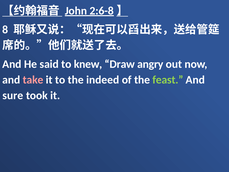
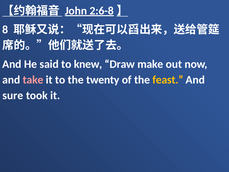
angry: angry -> make
indeed: indeed -> twenty
feast colour: light green -> yellow
